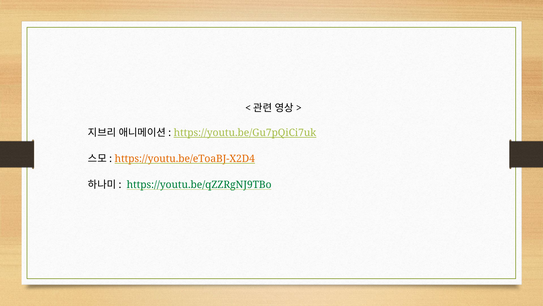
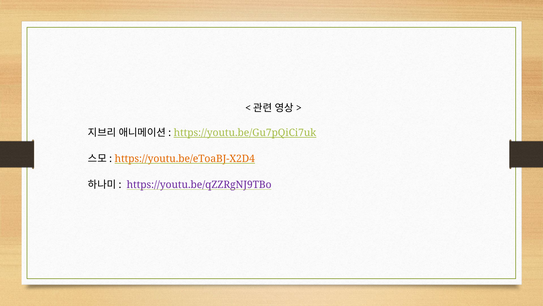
https://youtu.be/qZZRgNJ9TBo colour: green -> purple
